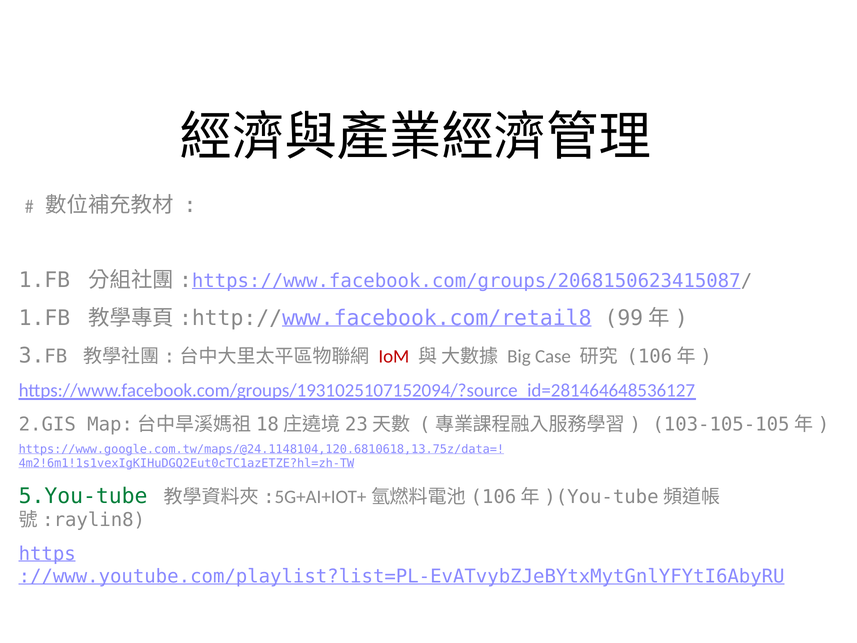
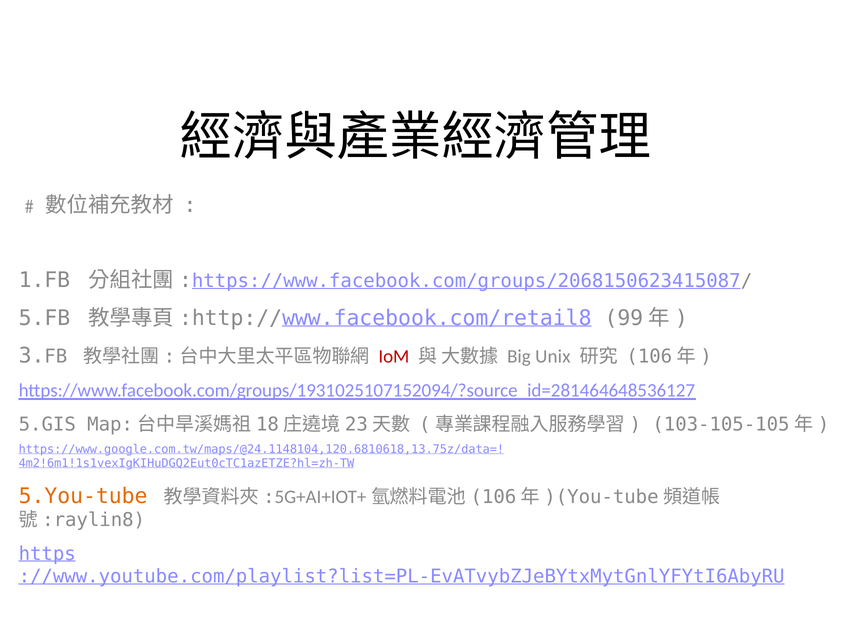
1.FB at (44, 318): 1.FB -> 5.FB
Case: Case -> Unix
2.GIS: 2.GIS -> 5.GIS
5.You-tube colour: green -> orange
